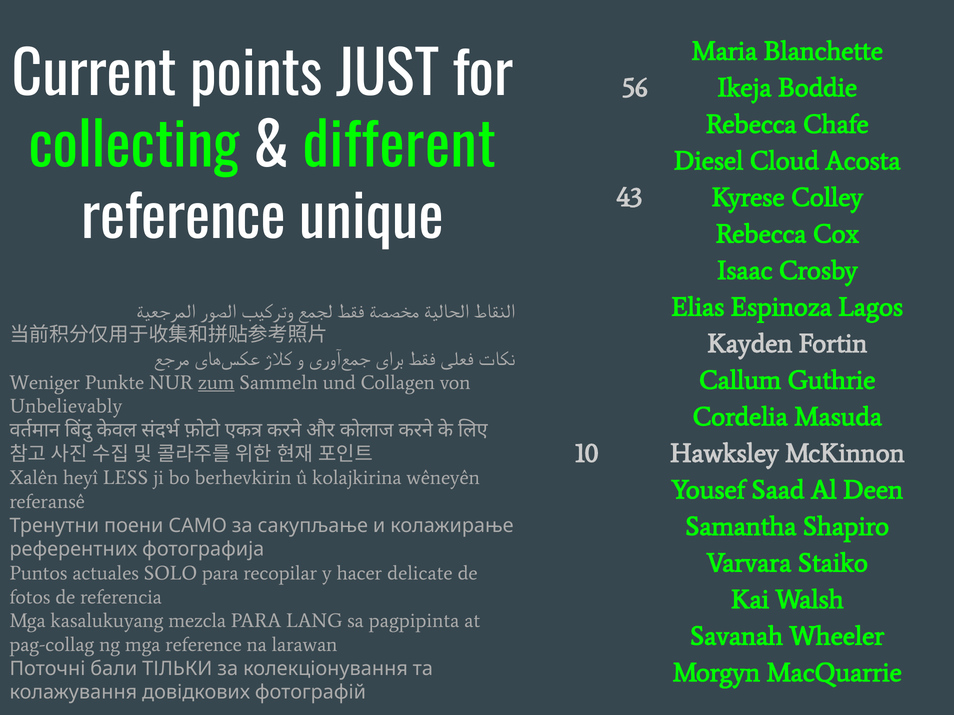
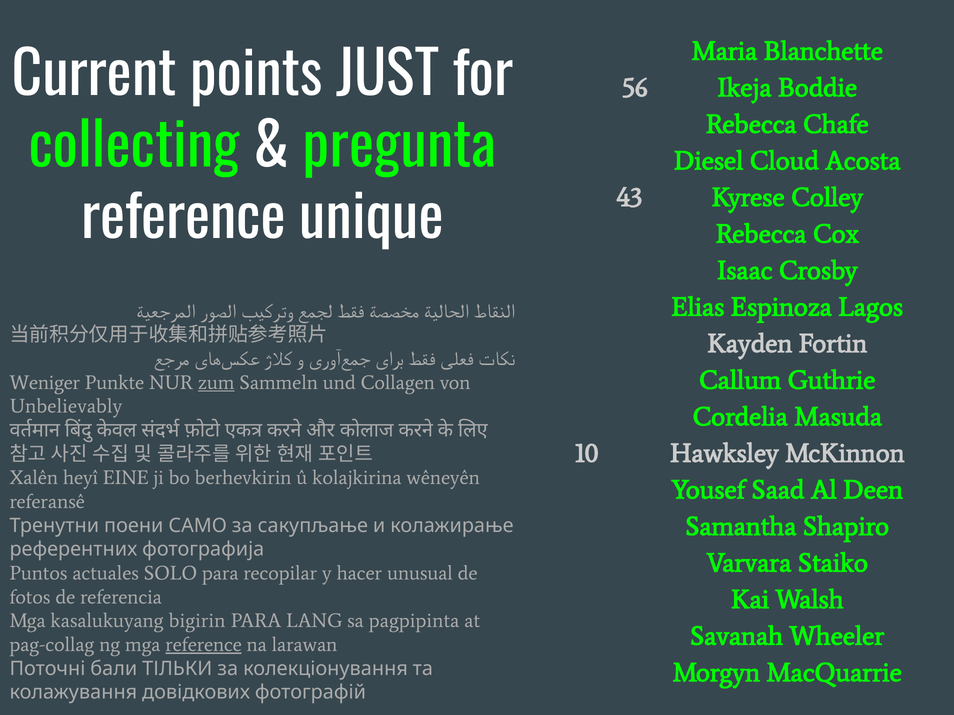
different: different -> pregunta
LESS: LESS -> EINE
delicate: delicate -> unusual
mezcla: mezcla -> bigirin
reference at (204, 645) underline: none -> present
